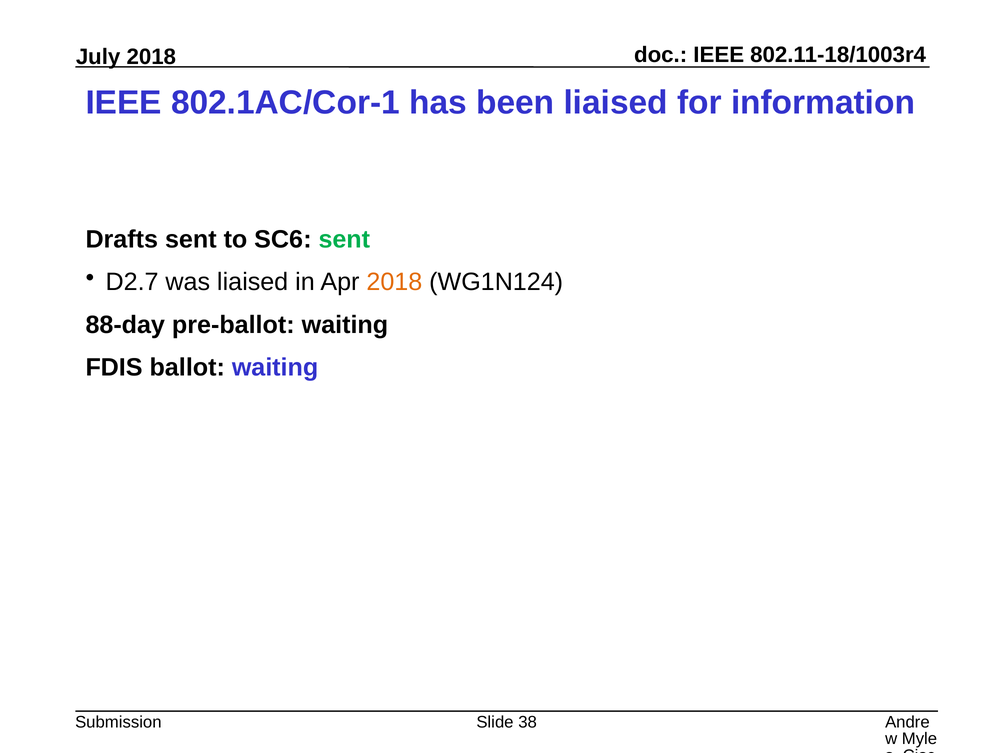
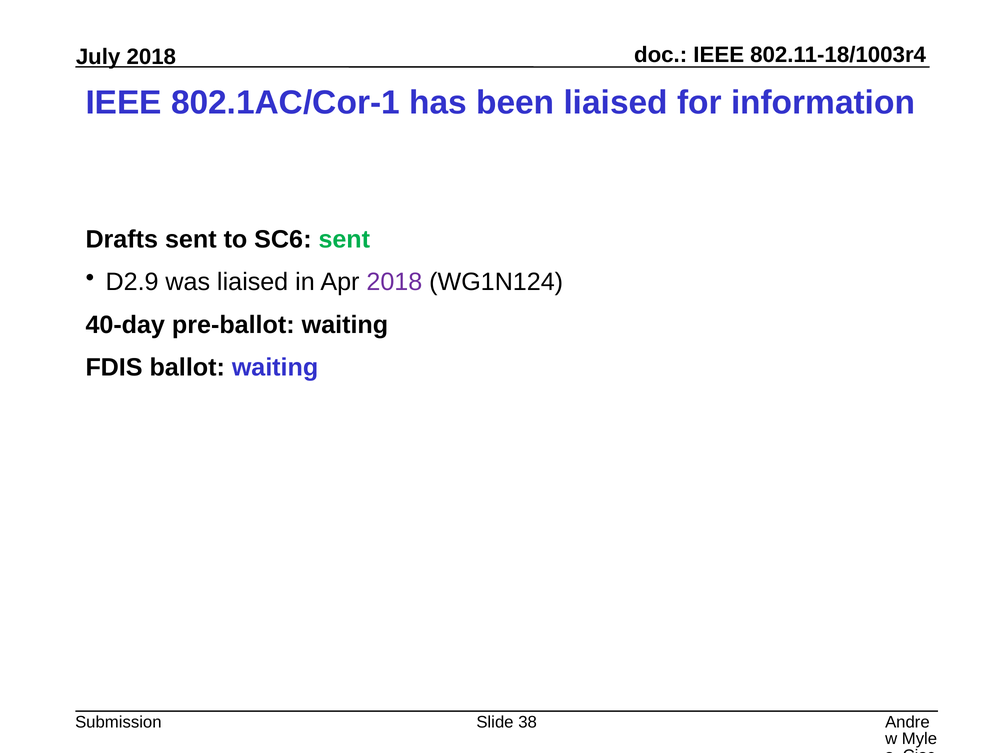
D2.7: D2.7 -> D2.9
2018 at (394, 282) colour: orange -> purple
88-day: 88-day -> 40-day
